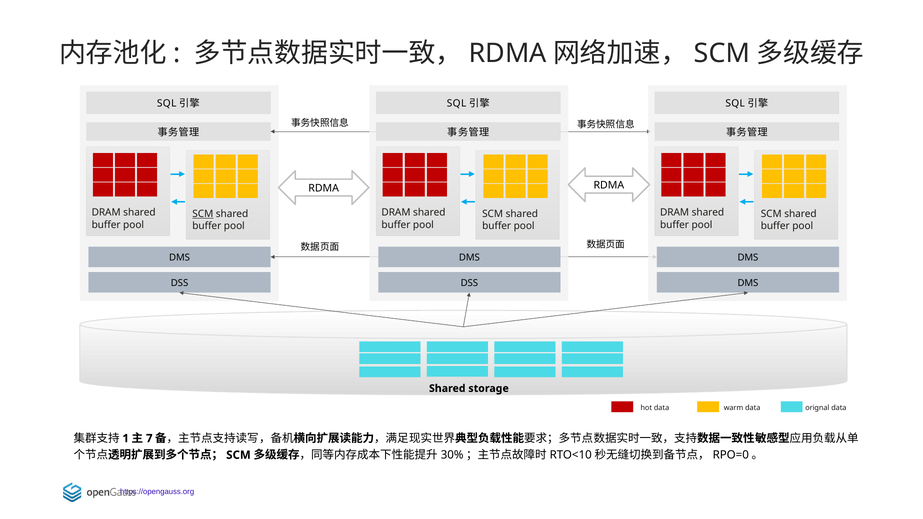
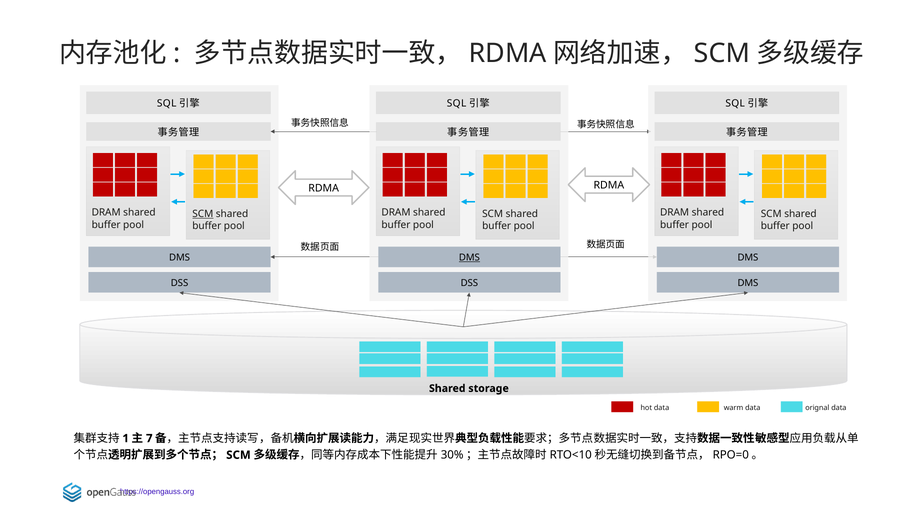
DMS at (469, 258) underline: none -> present
